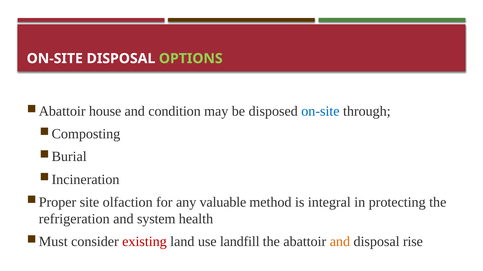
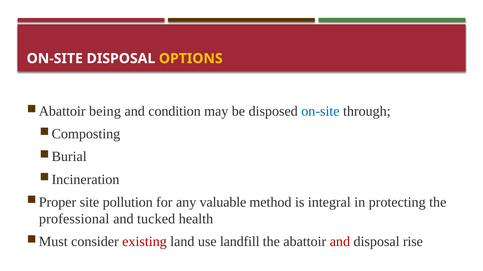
OPTIONS colour: light green -> yellow
house: house -> being
olfaction: olfaction -> pollution
refrigeration: refrigeration -> professional
system: system -> tucked
and at (340, 242) colour: orange -> red
